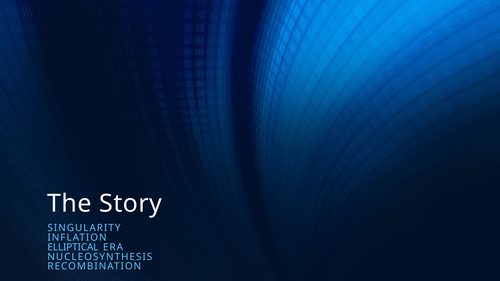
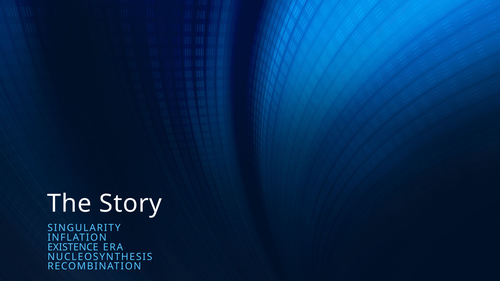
ELLIPTICAL: ELLIPTICAL -> EXISTENCE
